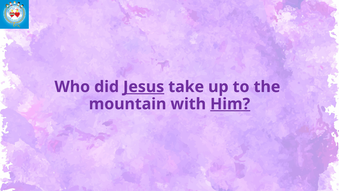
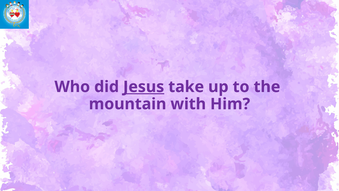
Him underline: present -> none
